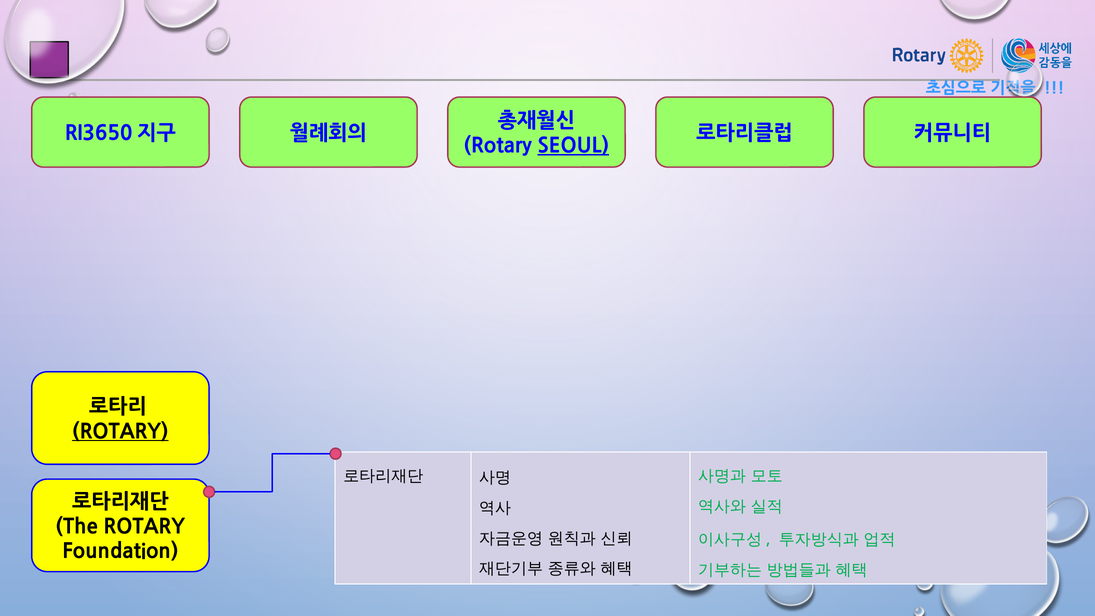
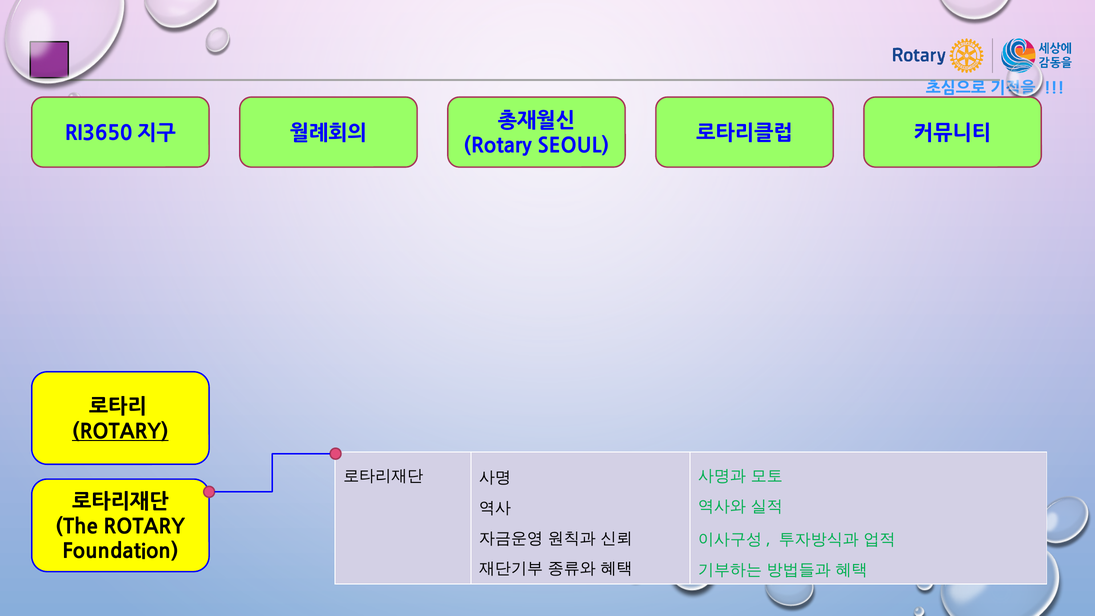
SEOUL underline: present -> none
